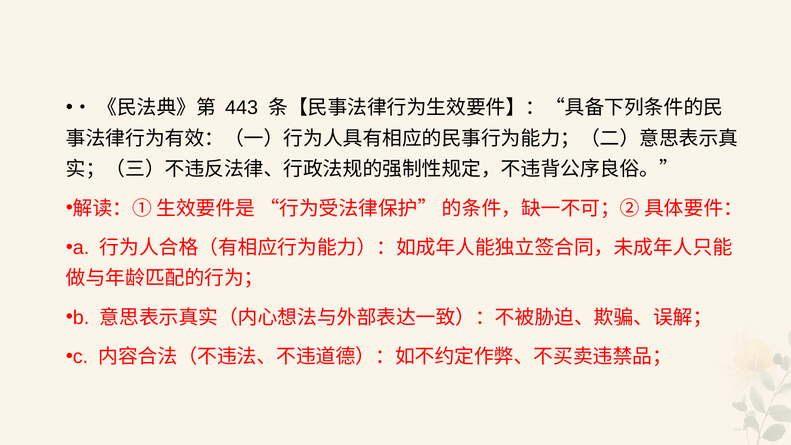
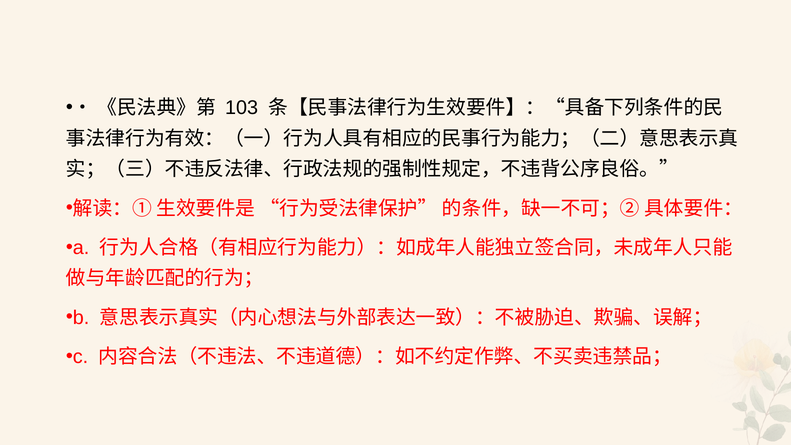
443: 443 -> 103
